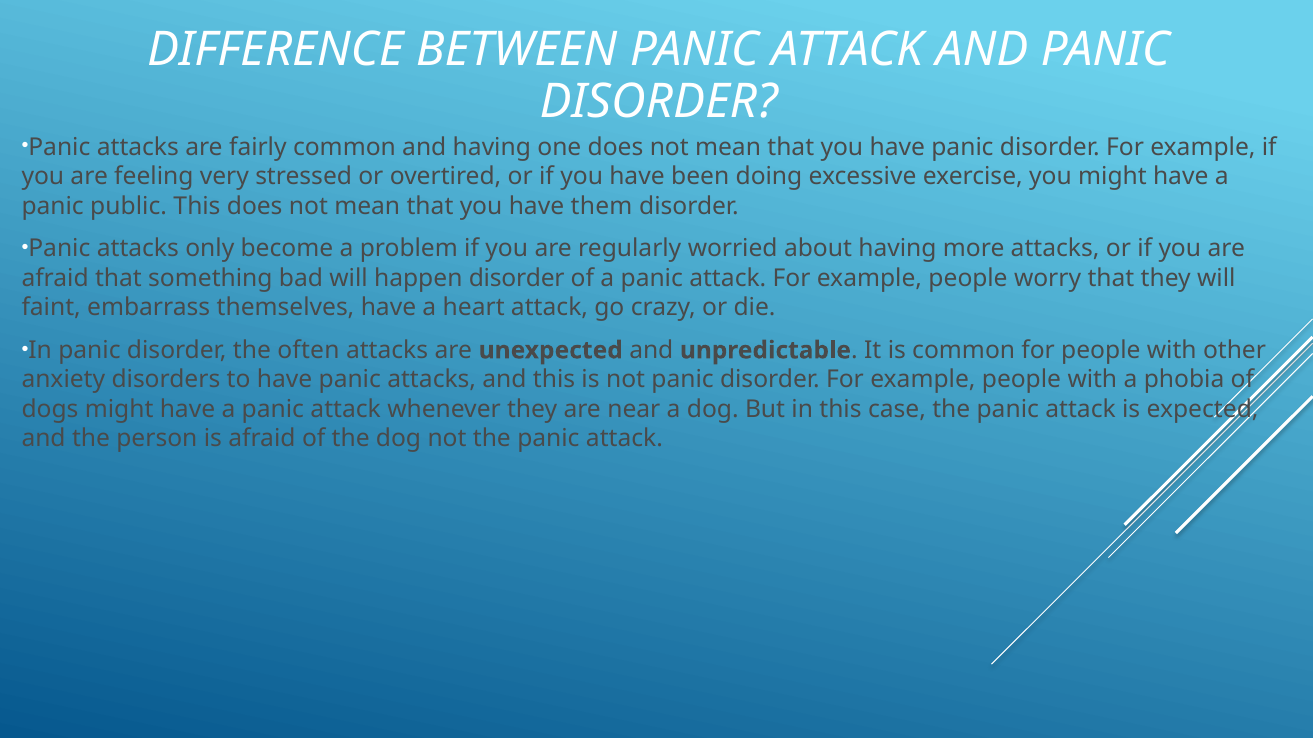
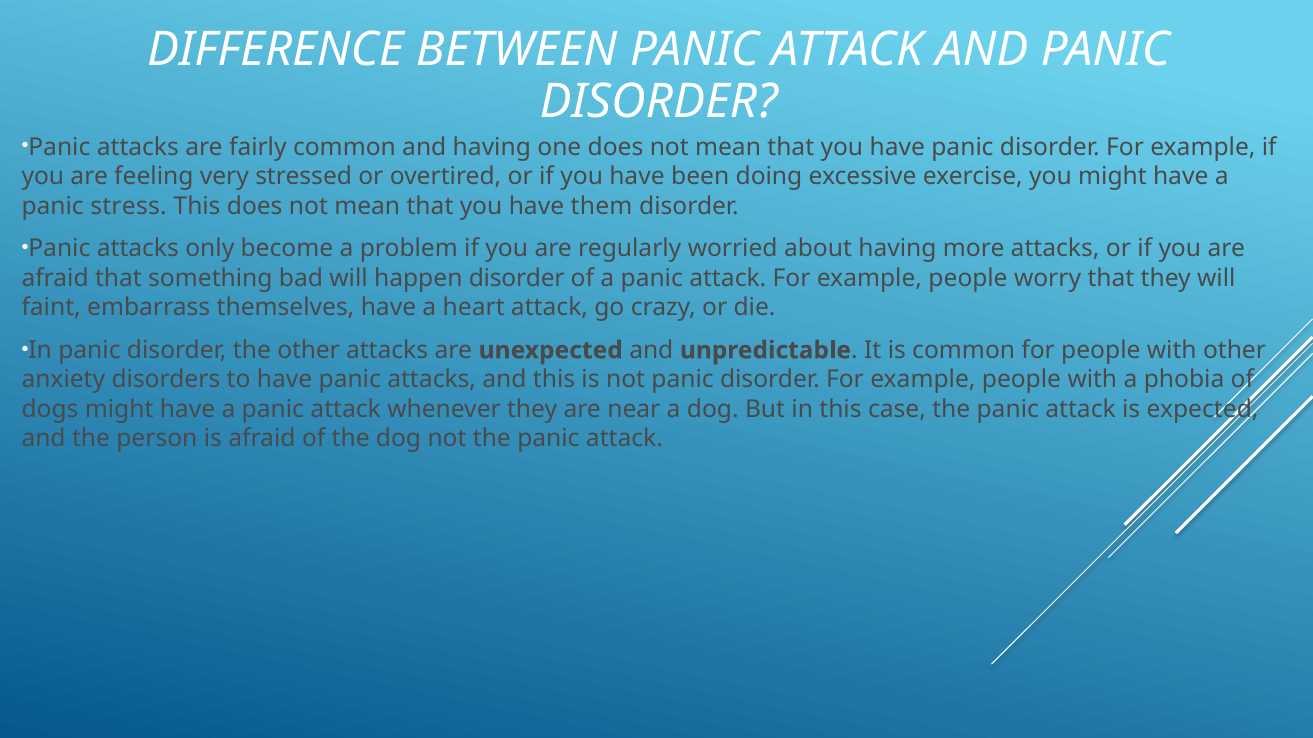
public: public -> stress
the often: often -> other
